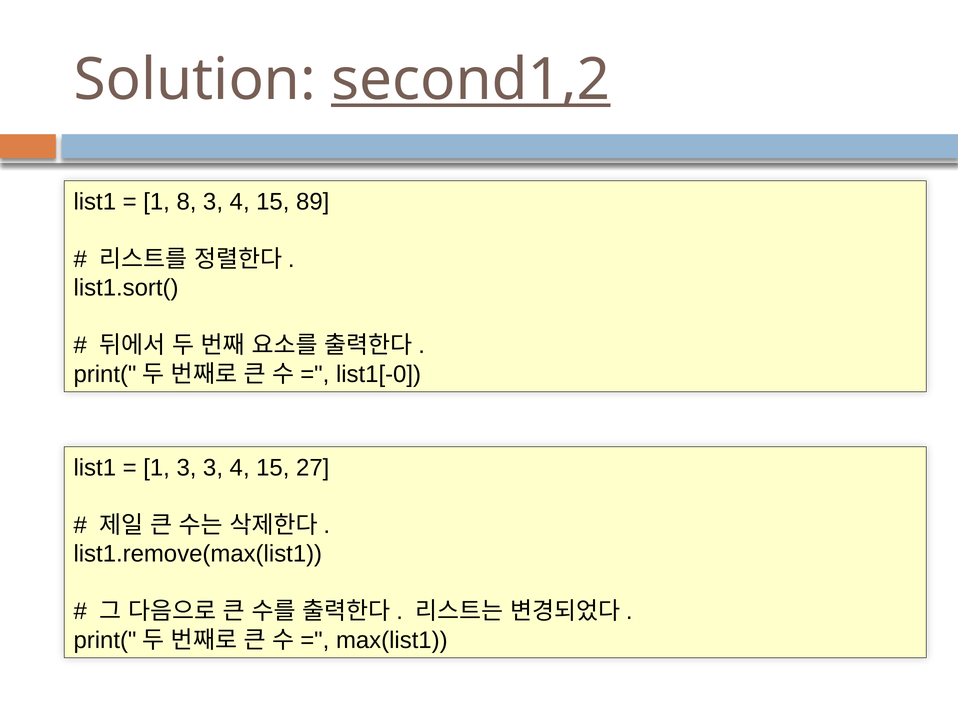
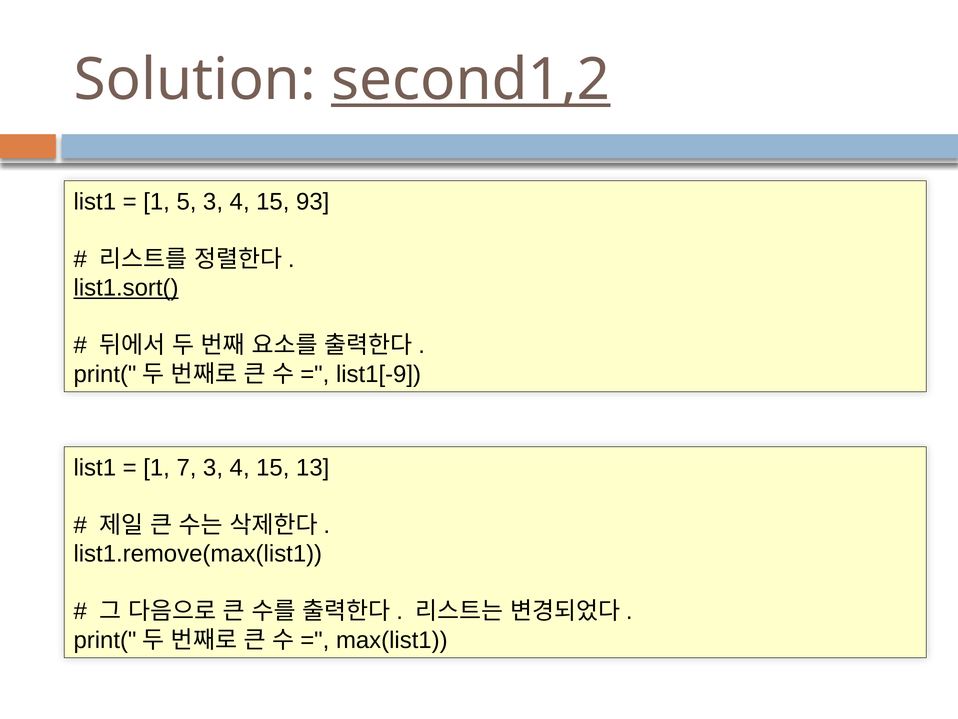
8: 8 -> 5
89: 89 -> 93
list1.sort( underline: none -> present
list1[-0: list1[-0 -> list1[-9
1 3: 3 -> 7
27: 27 -> 13
